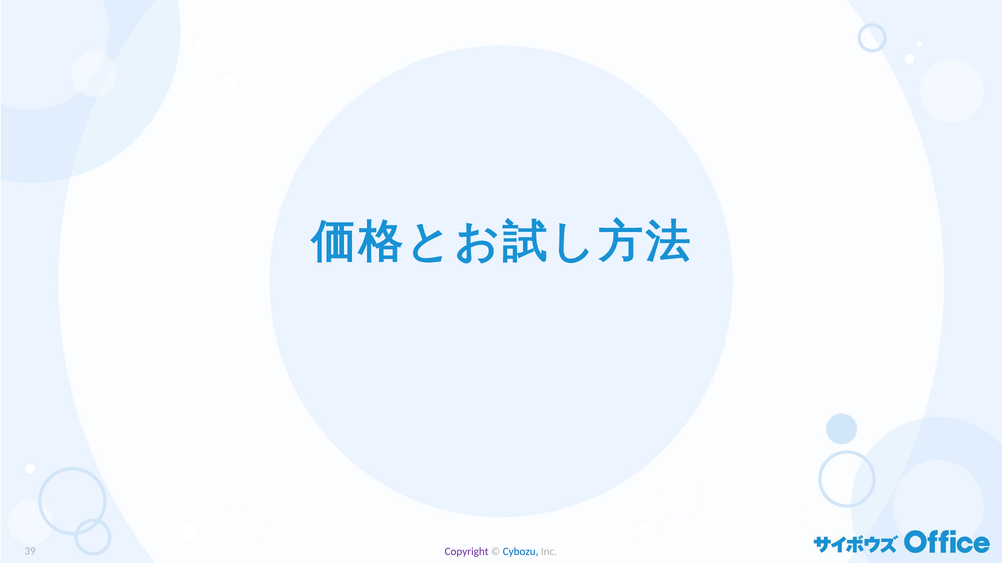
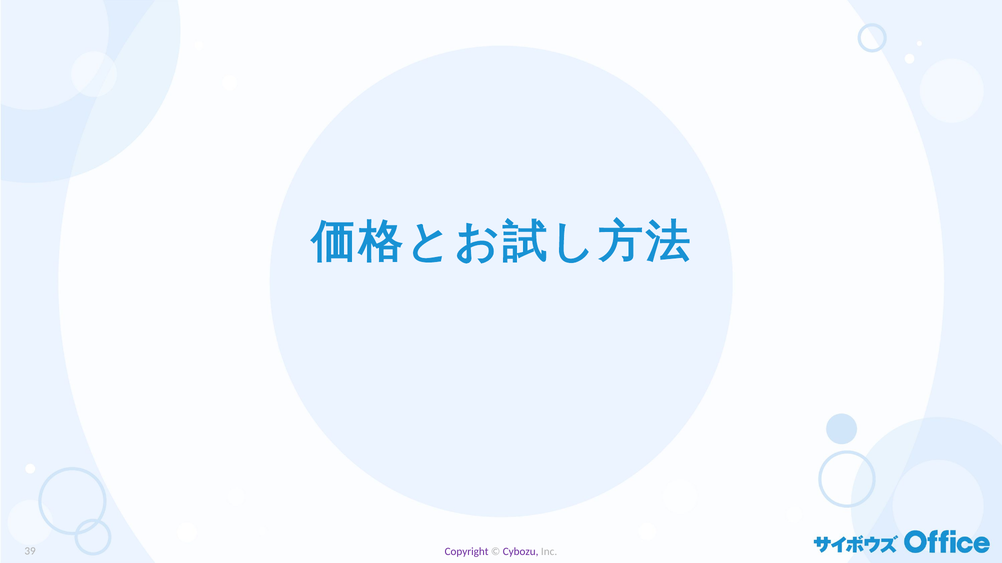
Cybozu colour: blue -> purple
